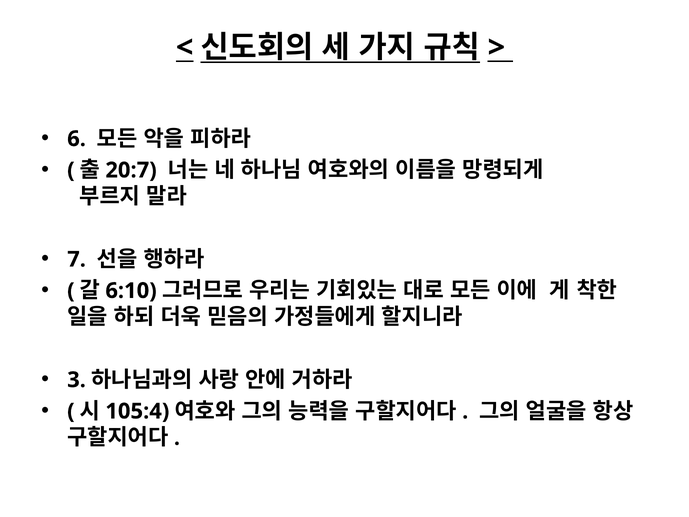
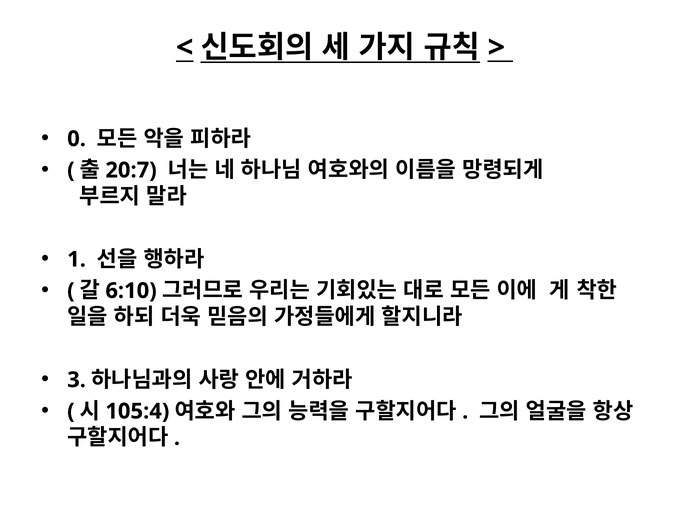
6: 6 -> 0
7: 7 -> 1
